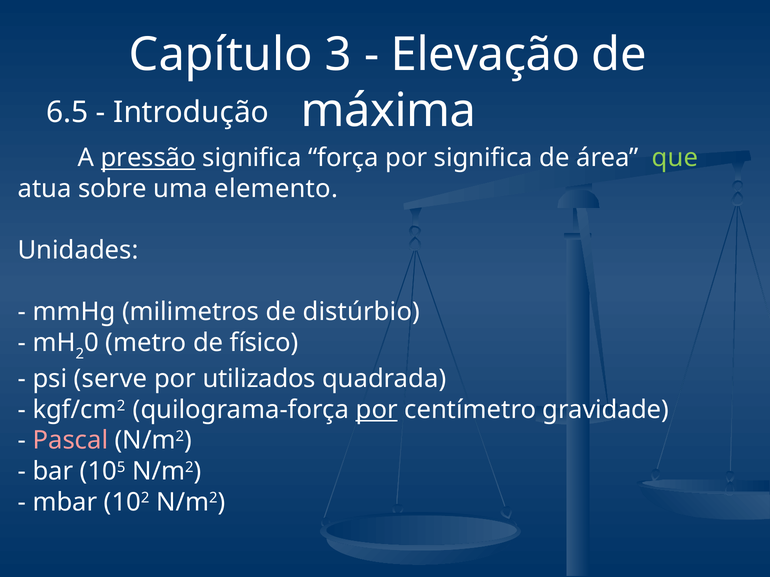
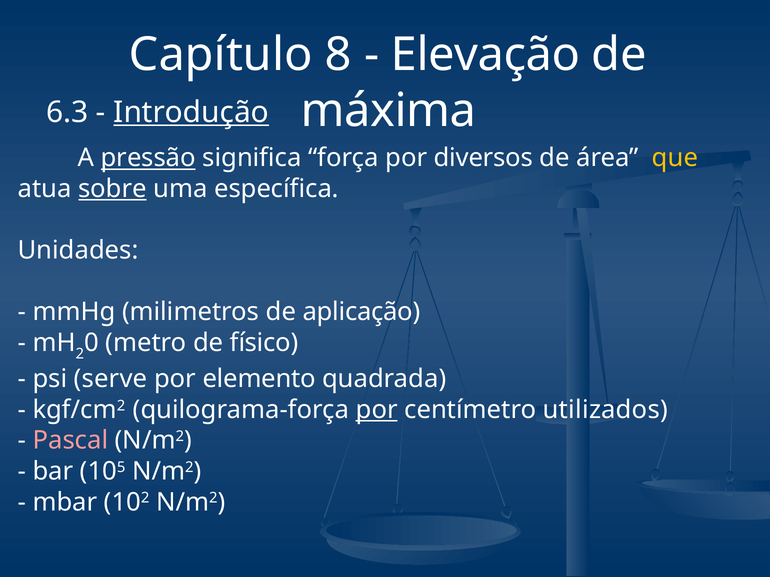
3: 3 -> 8
6.5: 6.5 -> 6.3
Introdução underline: none -> present
por significa: significa -> diversos
que colour: light green -> yellow
sobre underline: none -> present
elemento: elemento -> específica
distúrbio: distúrbio -> aplicação
utilizados: utilizados -> elemento
gravidade: gravidade -> utilizados
